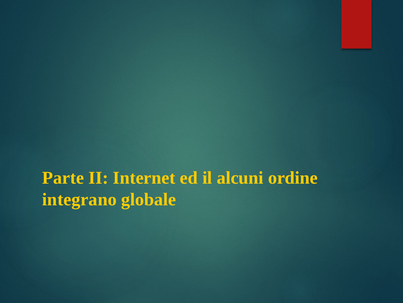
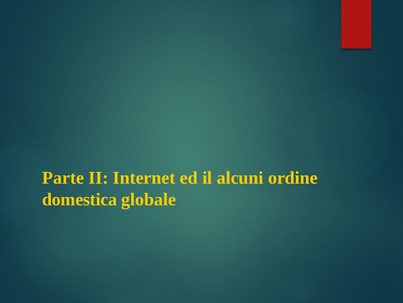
integrano: integrano -> domestica
